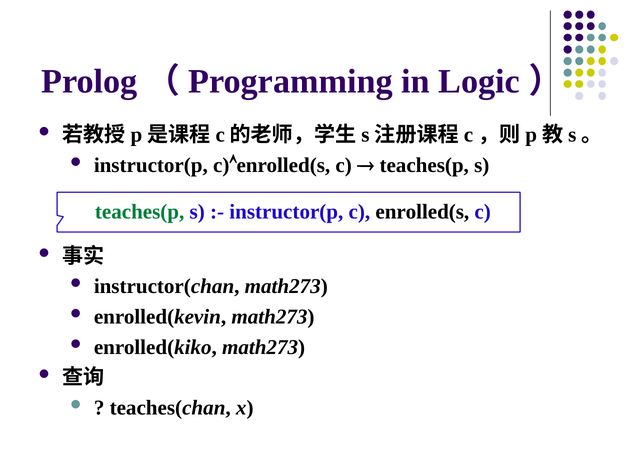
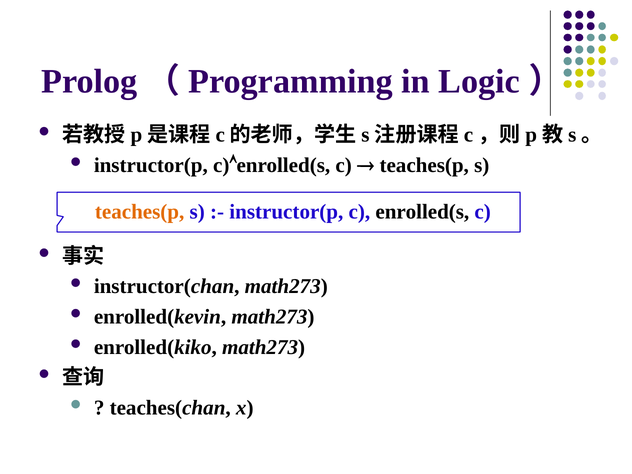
teaches(p at (140, 212) colour: green -> orange
